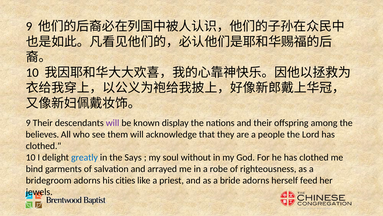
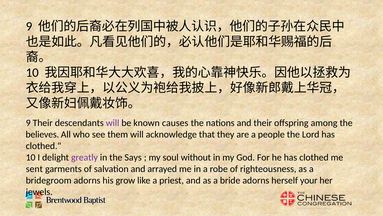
display: display -> causes
greatly colour: blue -> purple
bind: bind -> sent
cities: cities -> grow
feed: feed -> your
